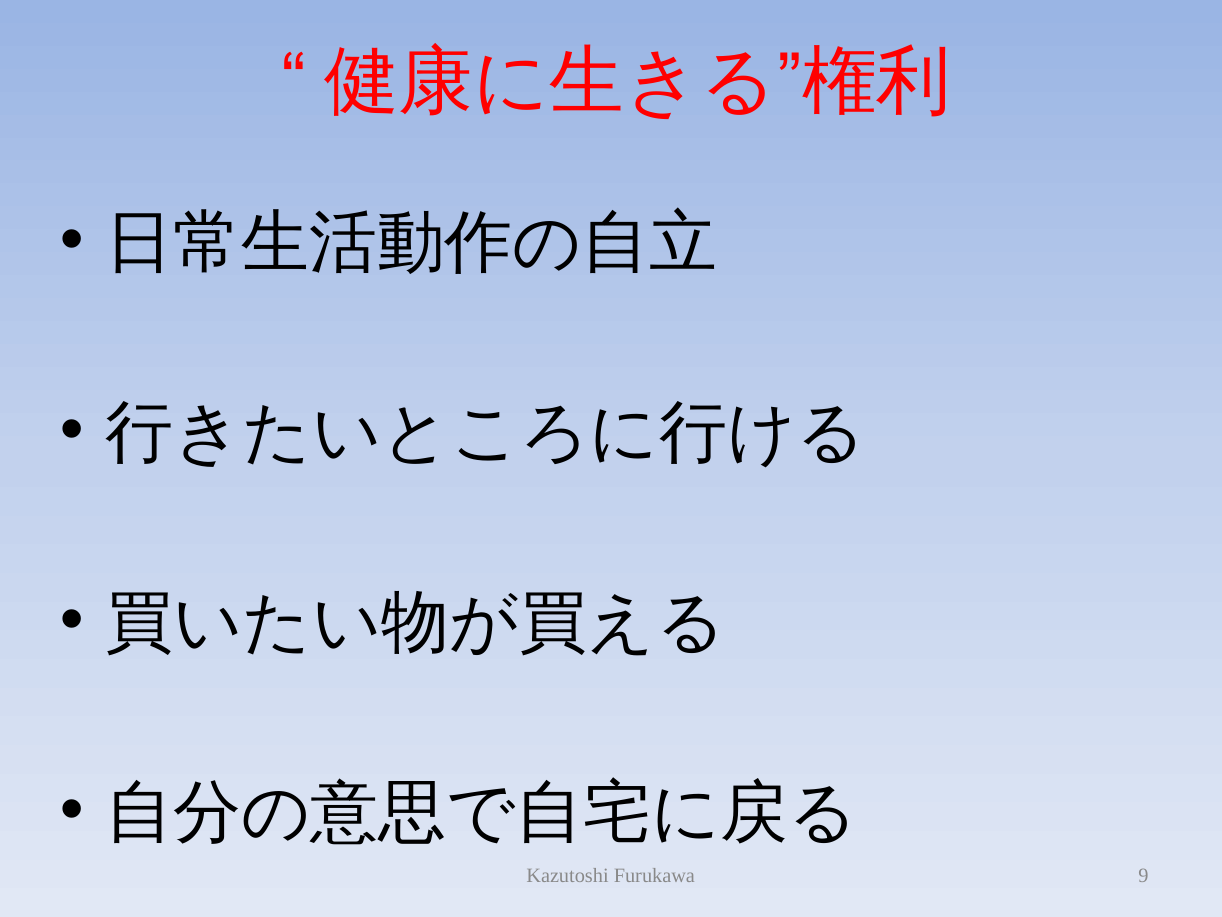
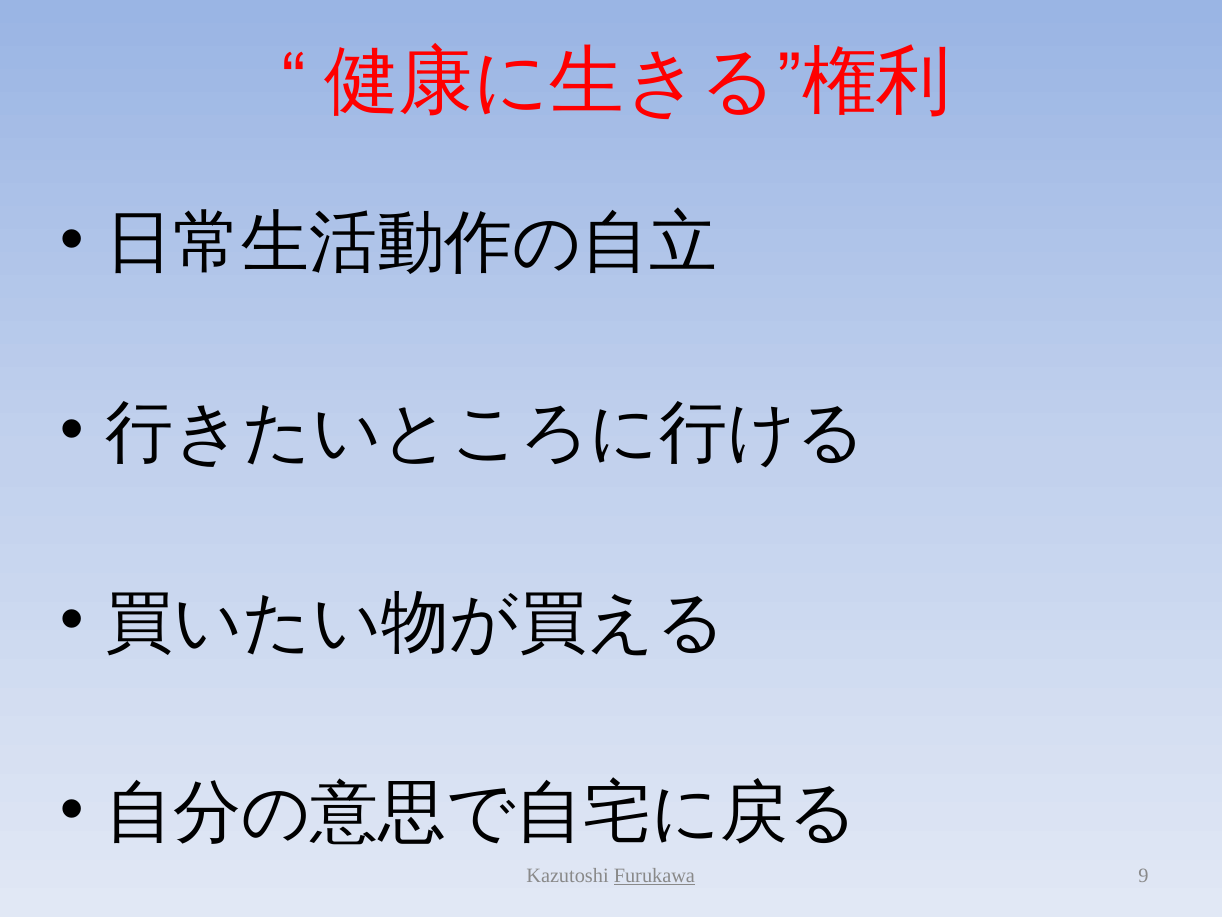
Furukawa underline: none -> present
